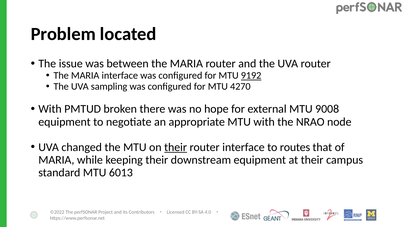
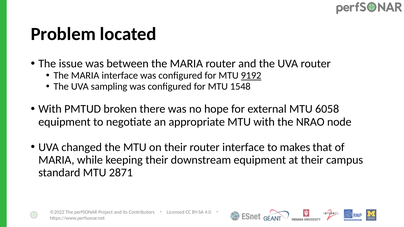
4270: 4270 -> 1548
9008: 9008 -> 6058
their at (176, 147) underline: present -> none
routes: routes -> makes
6013: 6013 -> 2871
